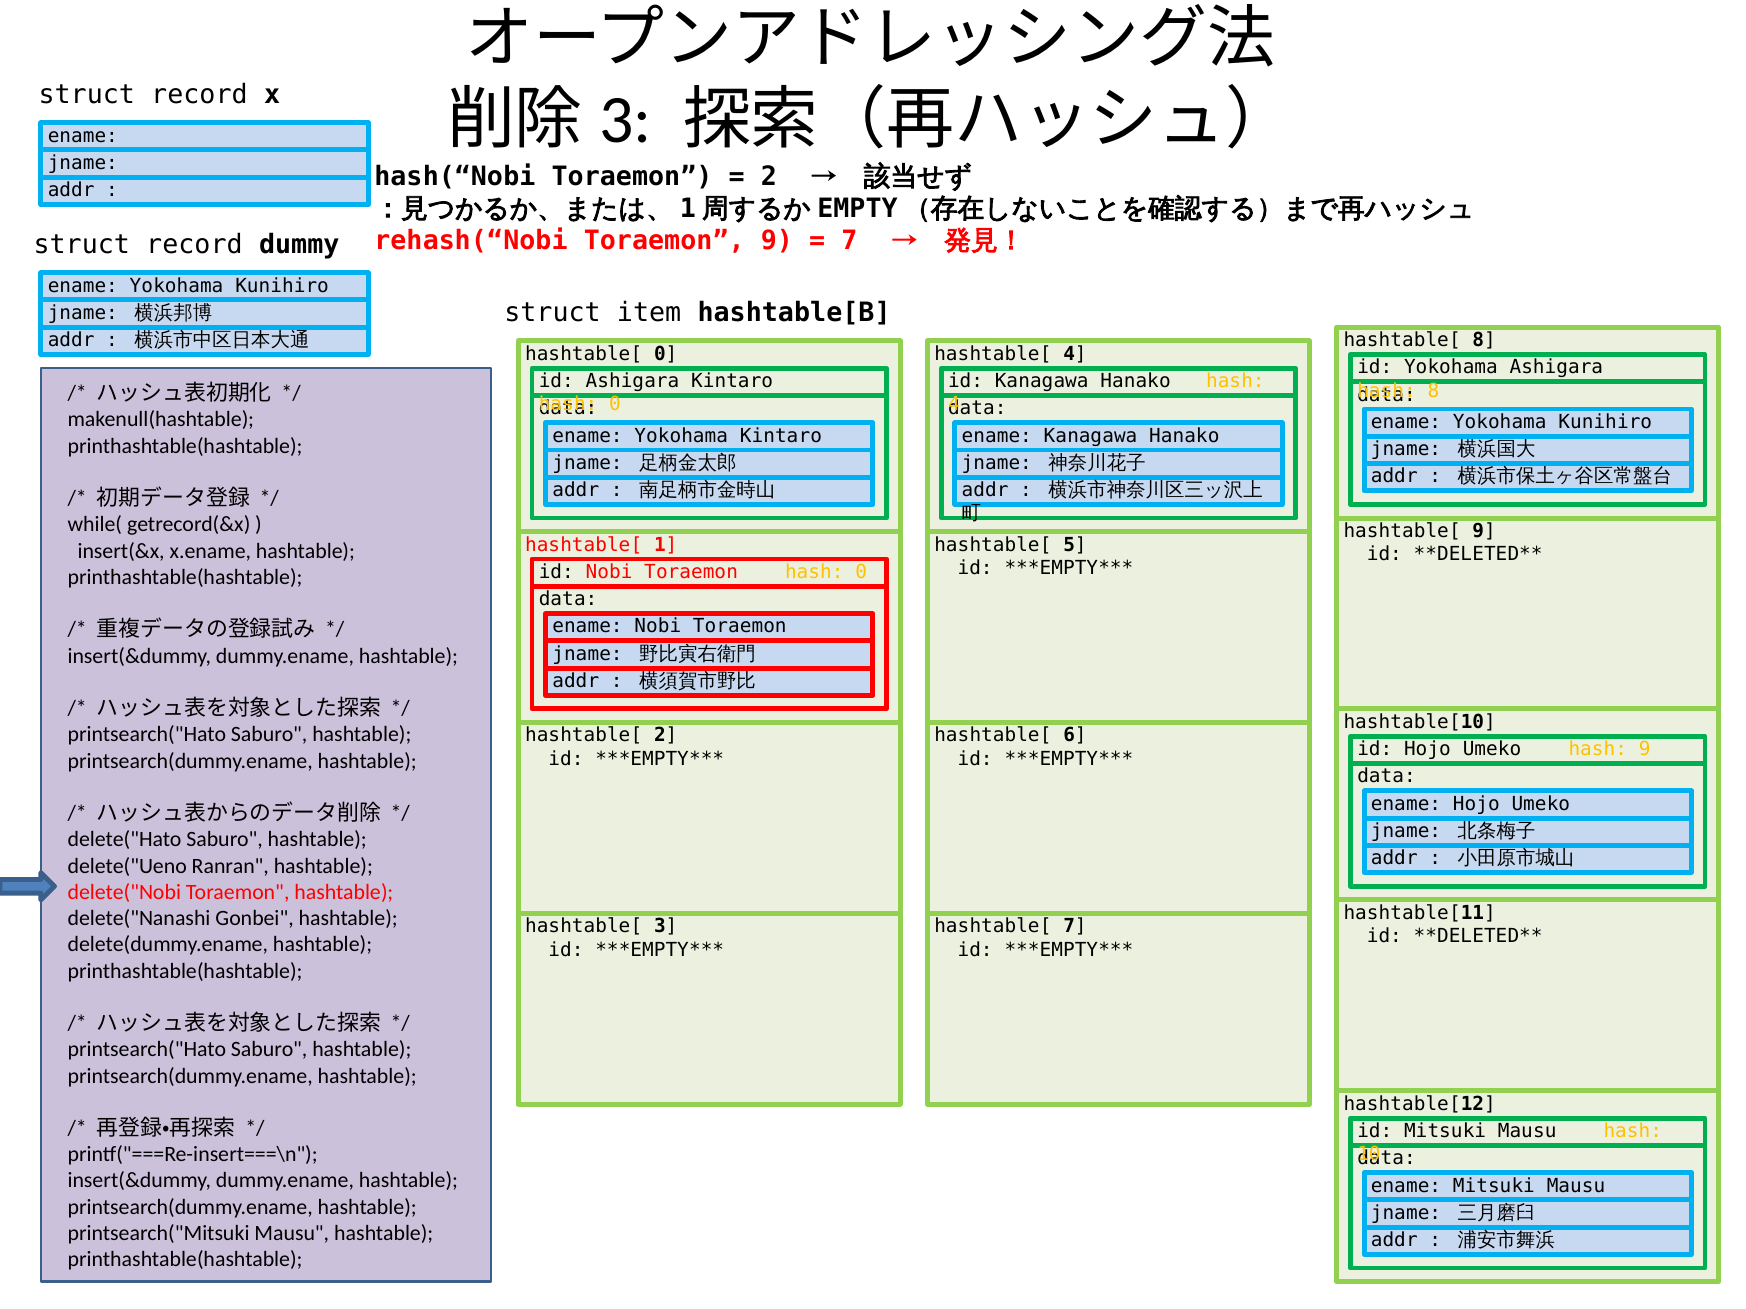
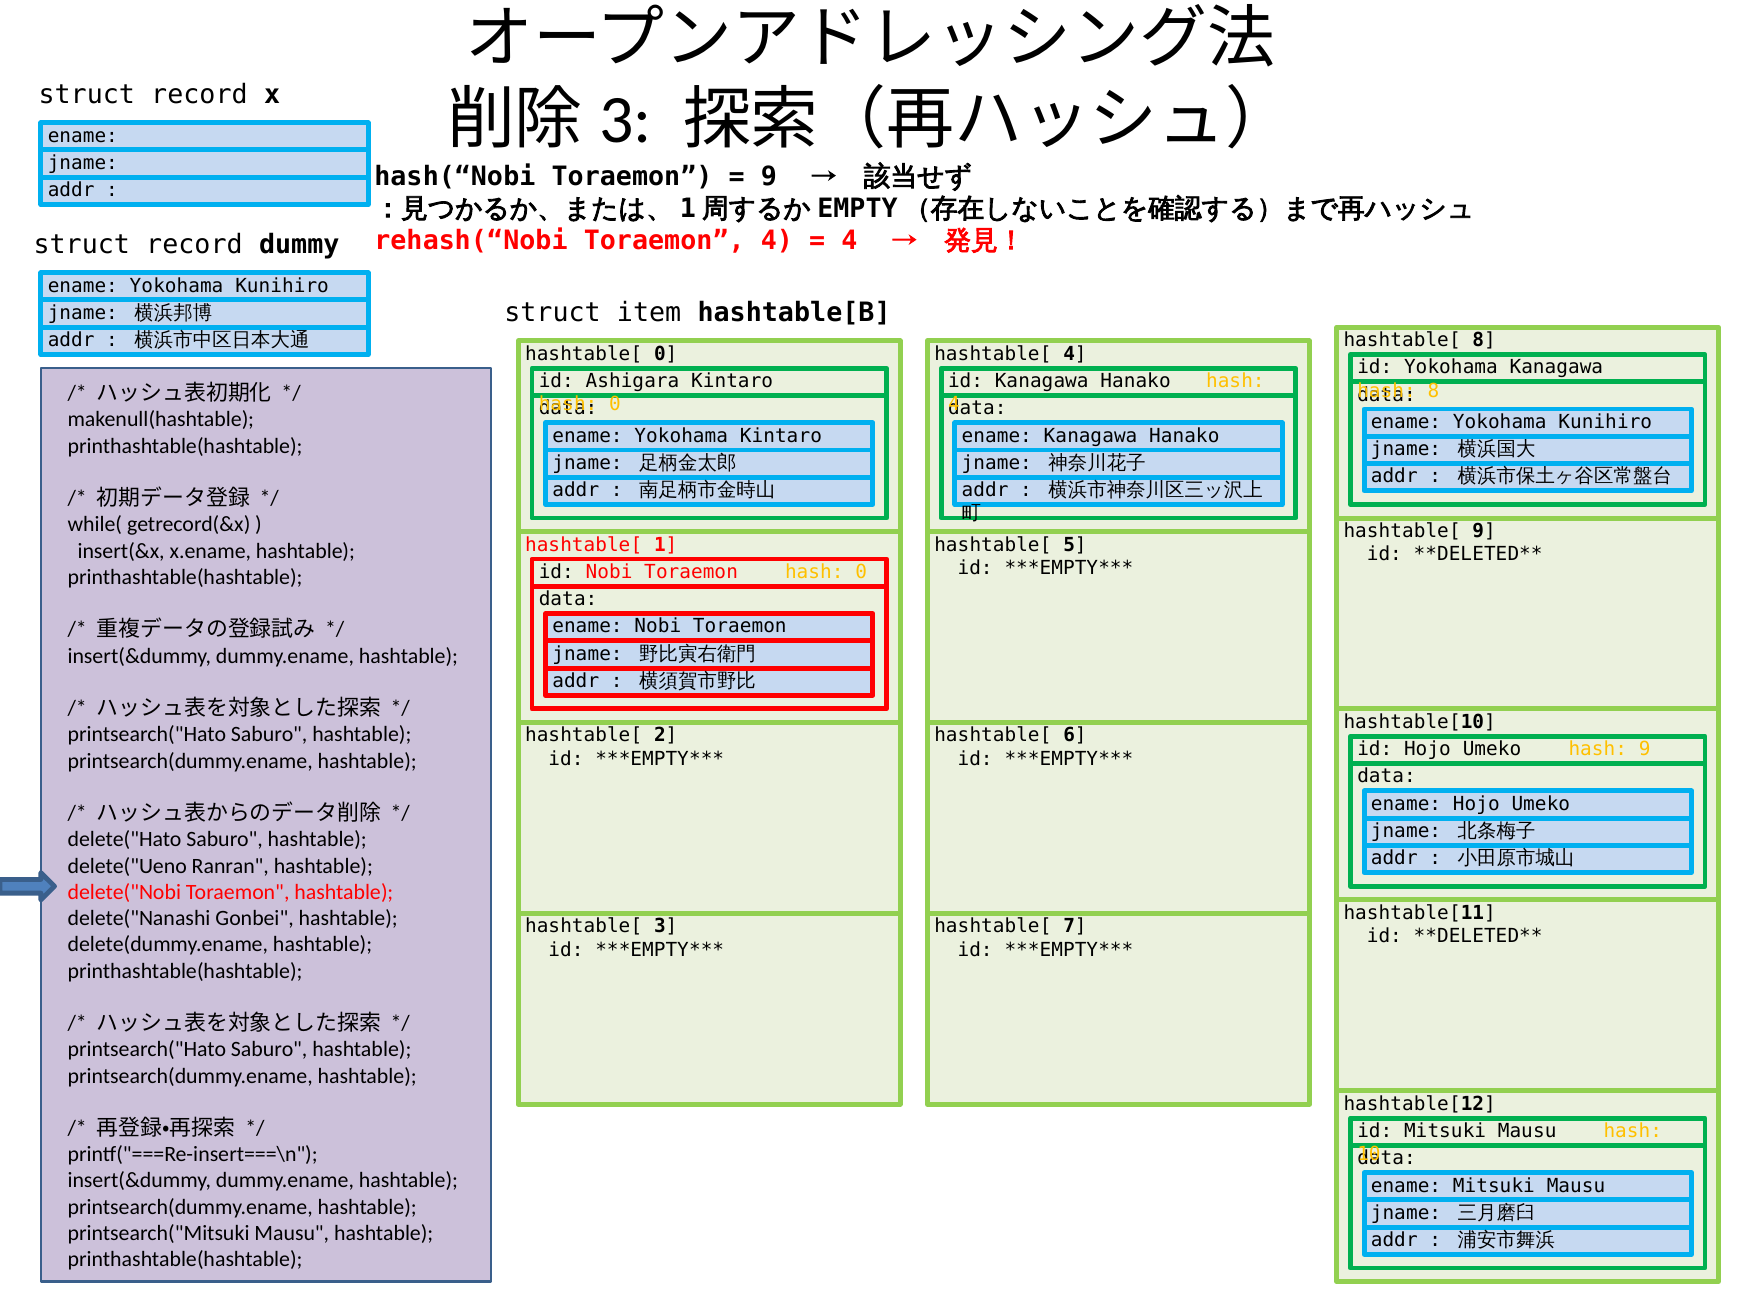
2 at (769, 176): 2 -> 9
Toraemon 9: 9 -> 4
7 at (849, 241): 7 -> 4
Ashigara at (1556, 368): Ashigara -> Kanagawa
